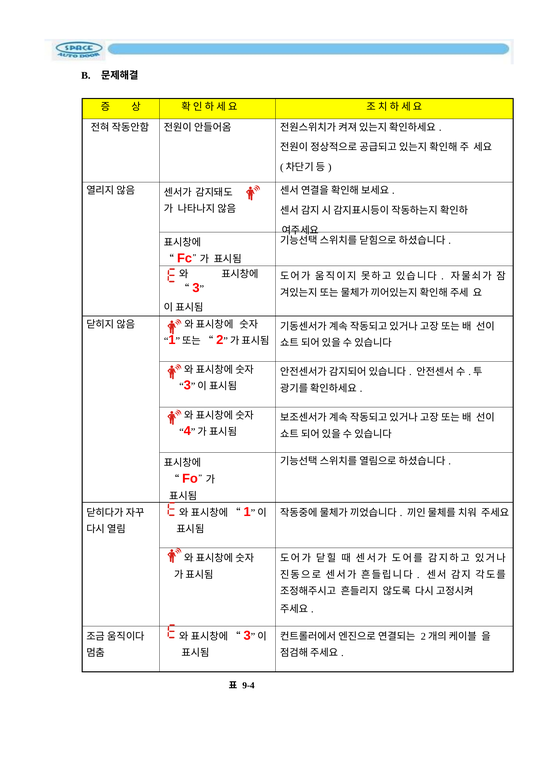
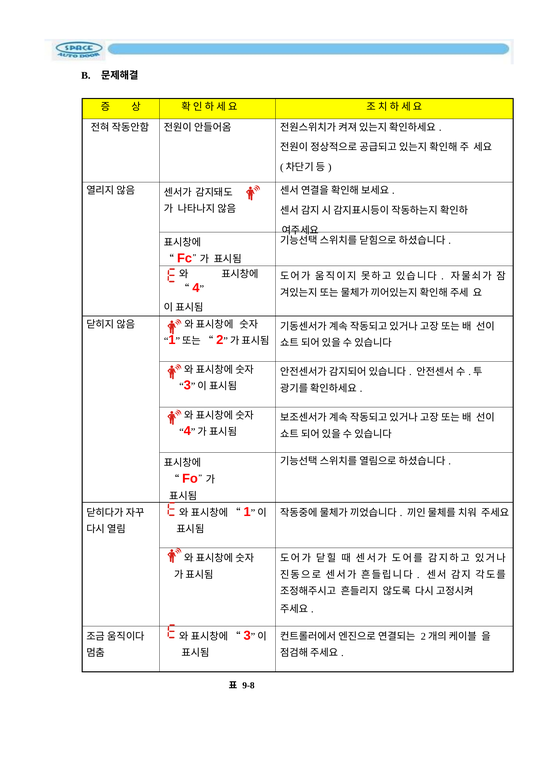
3 at (196, 288): 3 -> 4
9-4: 9-4 -> 9-8
